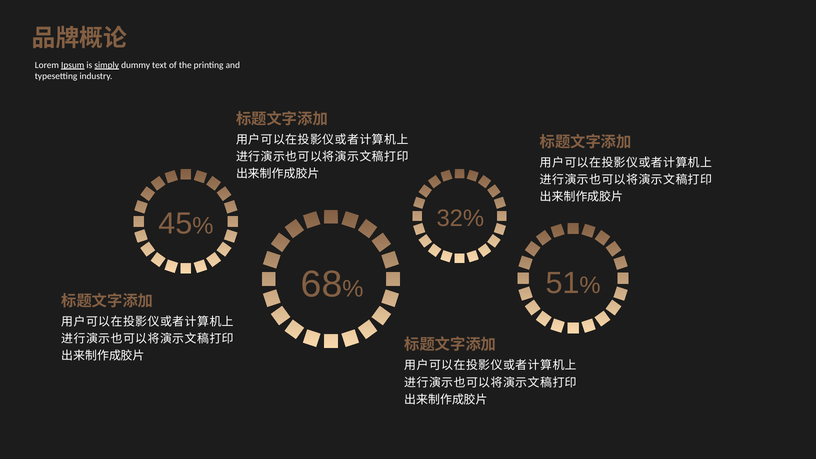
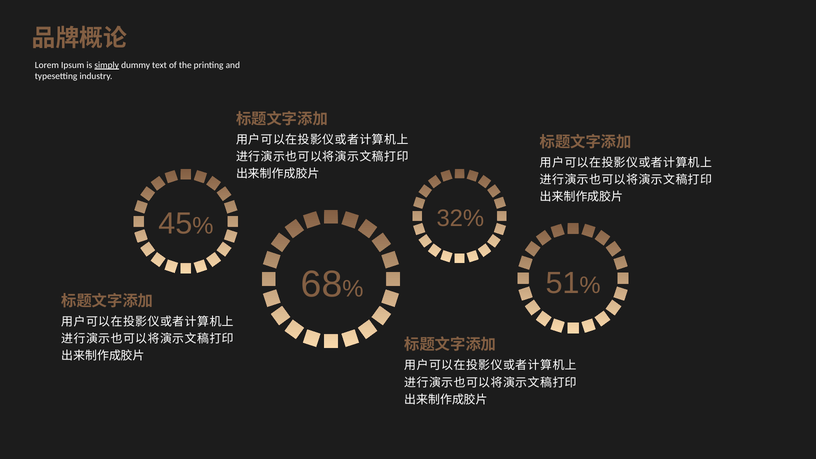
Ipsum underline: present -> none
